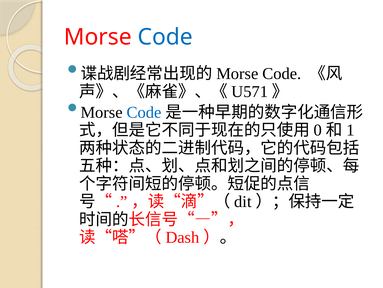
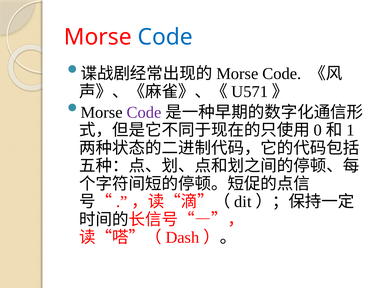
Code at (144, 112) colour: blue -> purple
